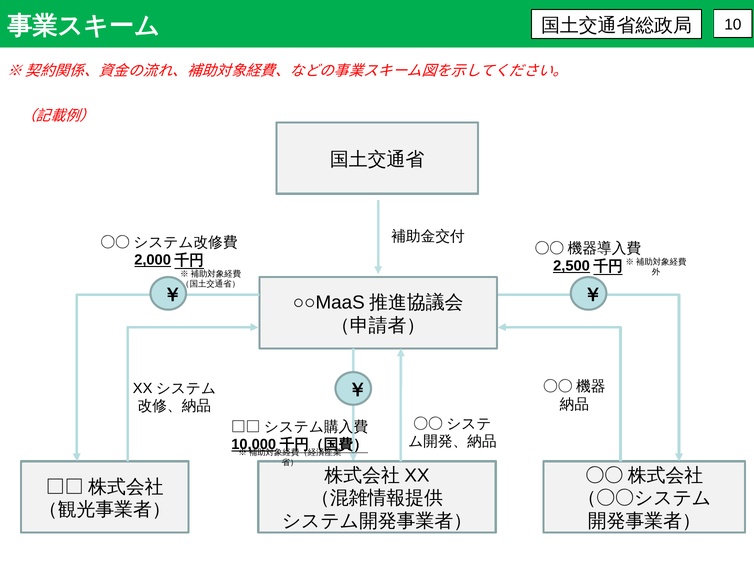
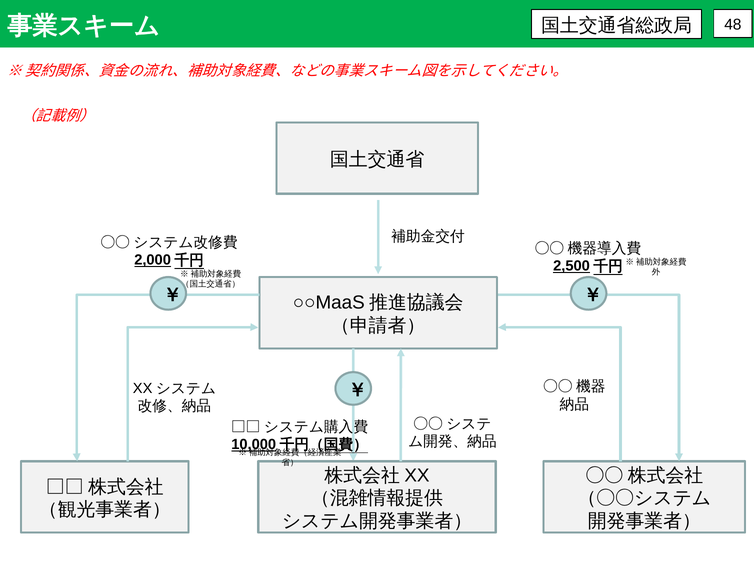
10: 10 -> 48
